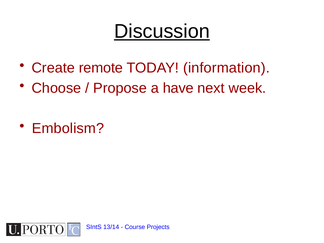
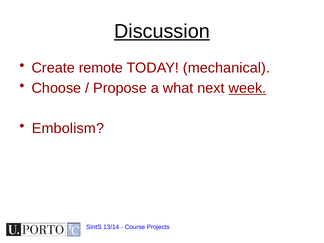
information: information -> mechanical
have: have -> what
week underline: none -> present
